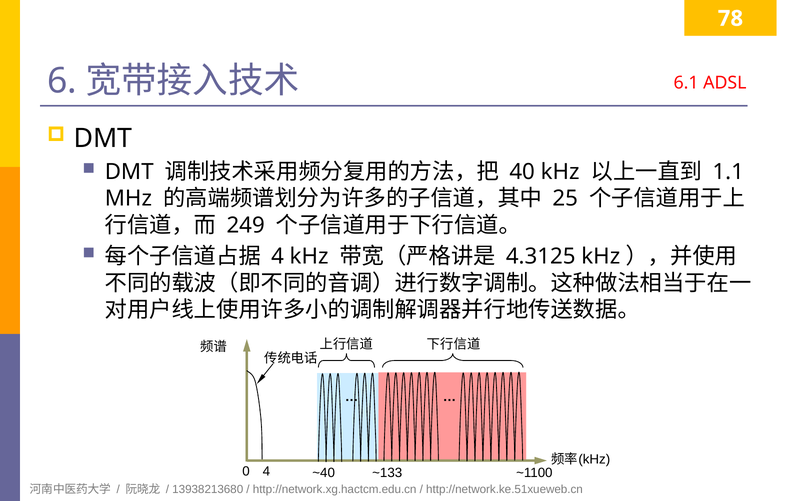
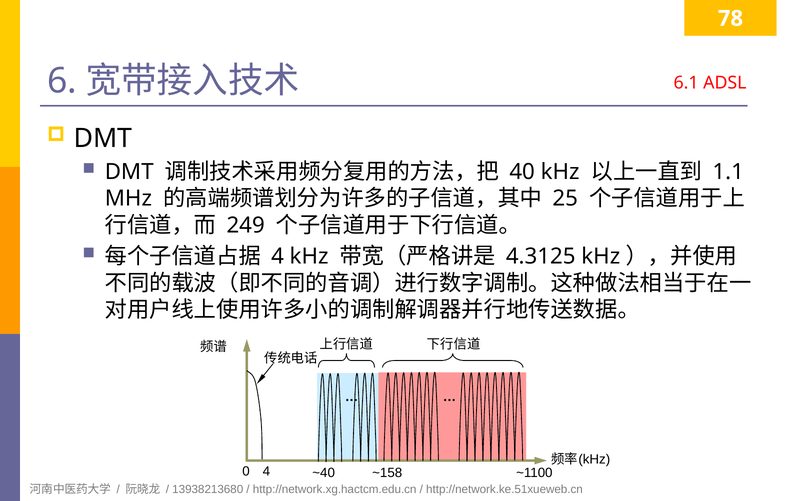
~133: ~133 -> ~158
